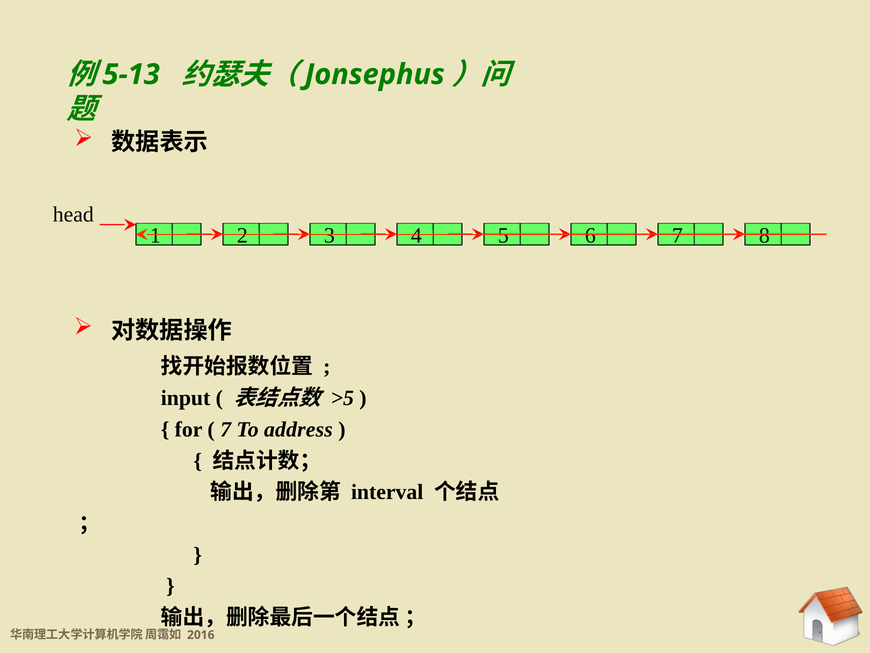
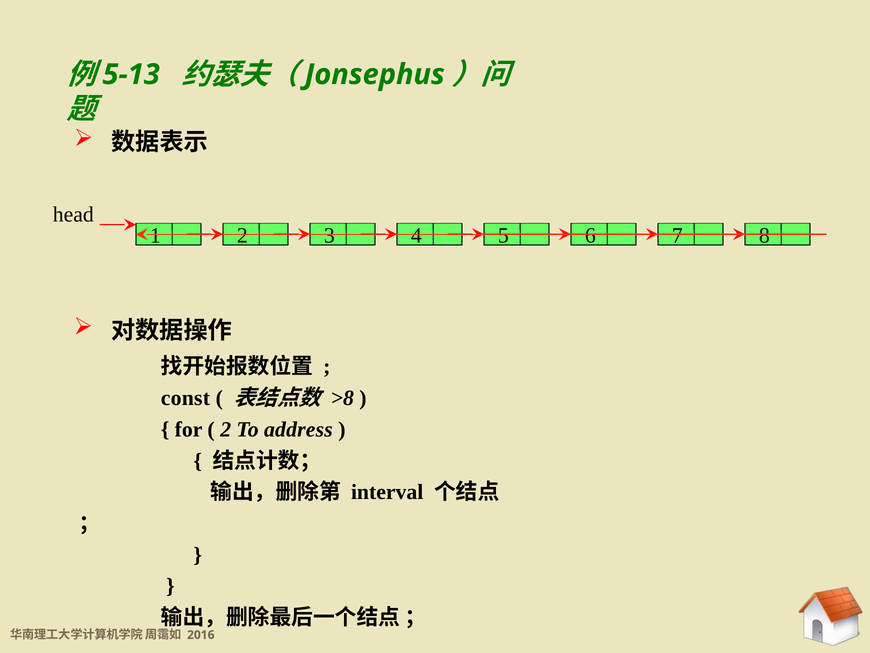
input: input -> const
>5: >5 -> >8
7 at (226, 429): 7 -> 2
